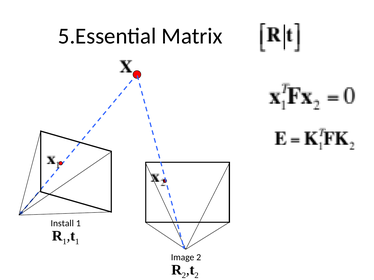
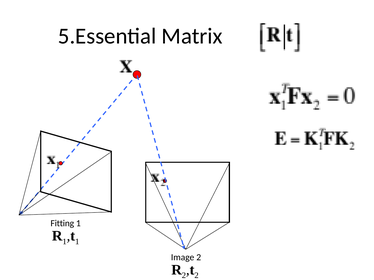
Install: Install -> Fitting
